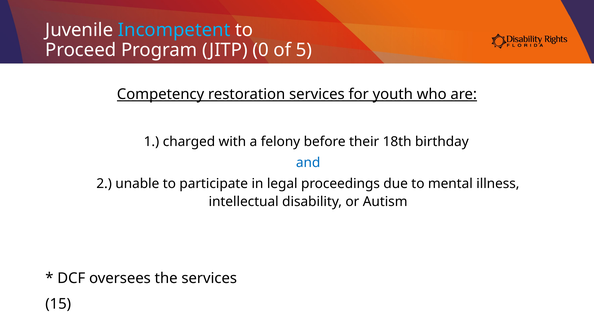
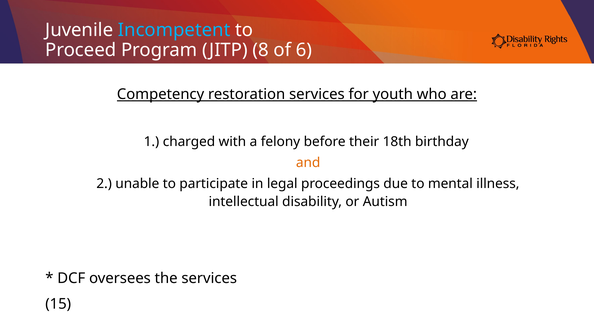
0: 0 -> 8
5: 5 -> 6
and colour: blue -> orange
